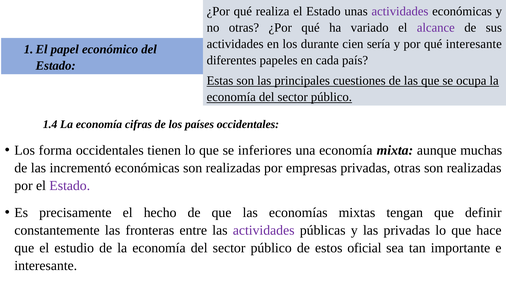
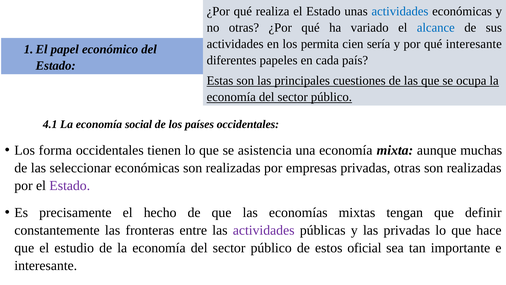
actividades at (400, 11) colour: purple -> blue
alcance colour: purple -> blue
durante: durante -> permita
1.4: 1.4 -> 4.1
cifras: cifras -> social
inferiores: inferiores -> asistencia
incrementó: incrementó -> seleccionar
